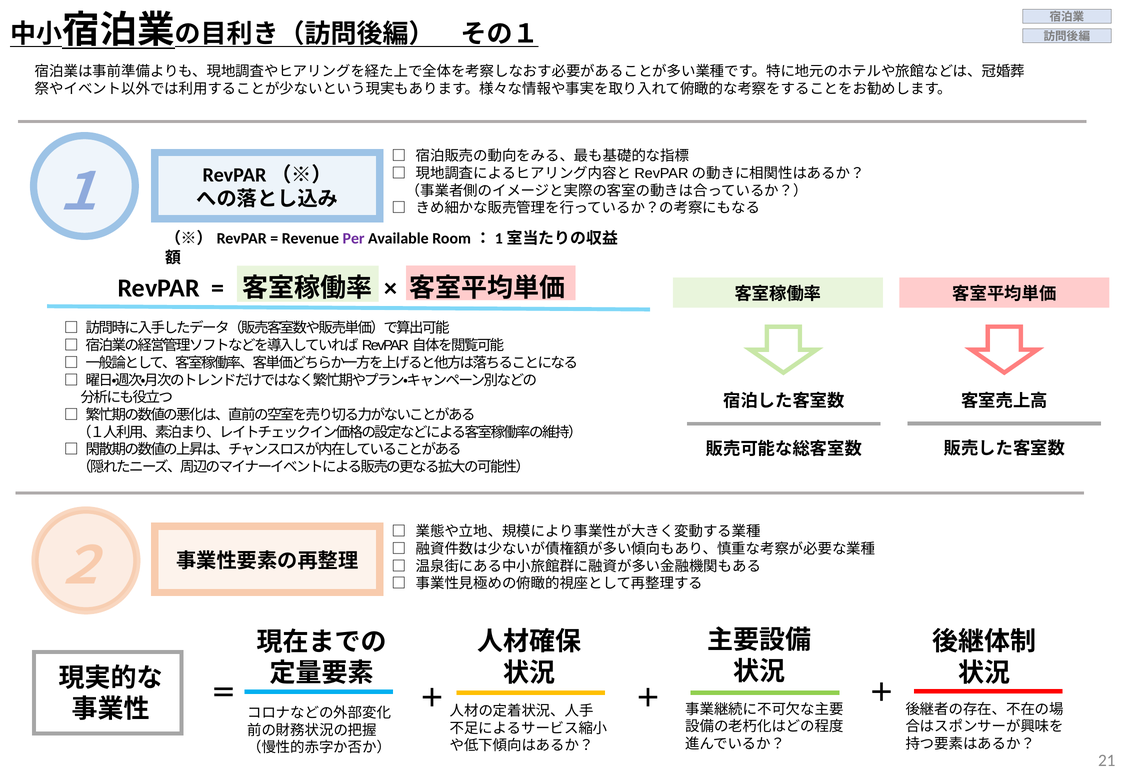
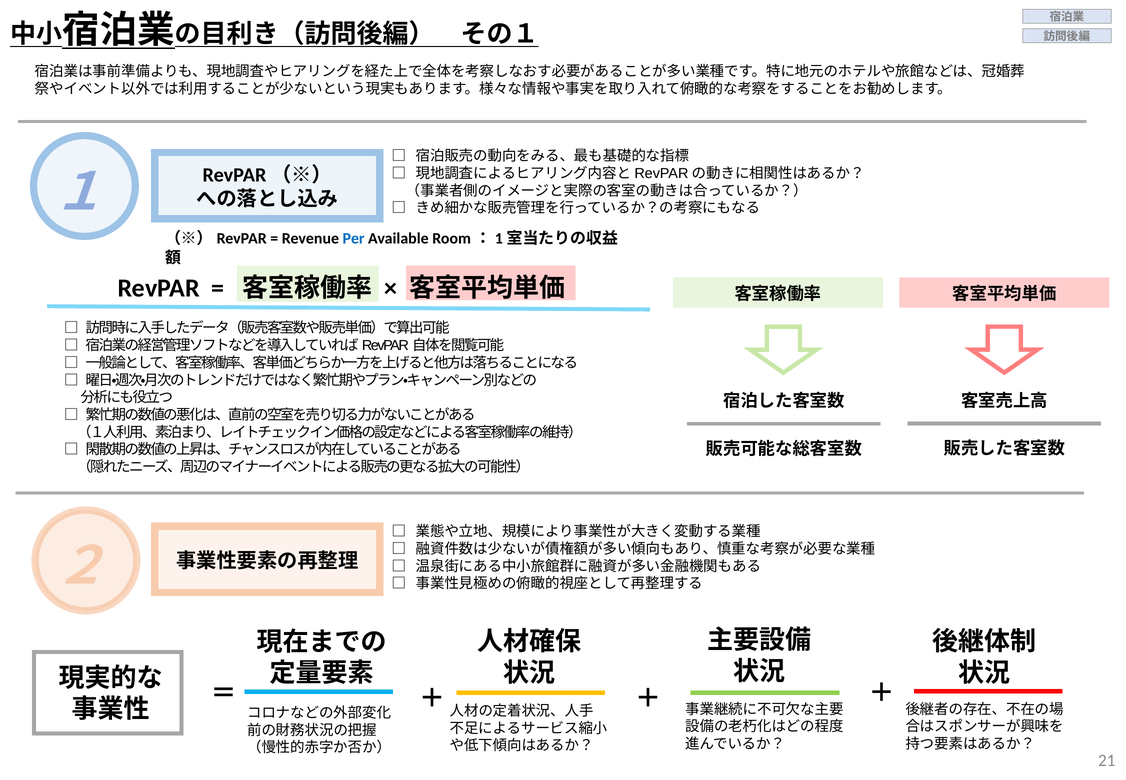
Per colour: purple -> blue
